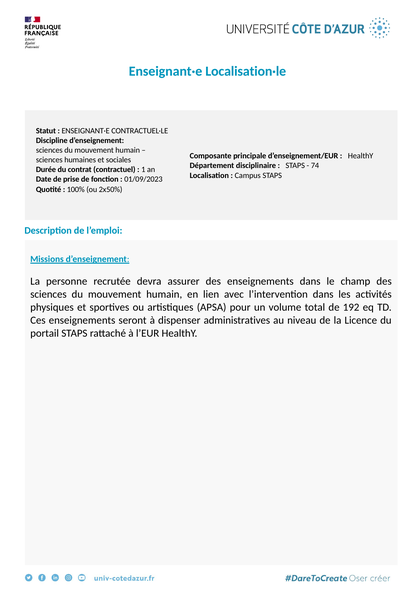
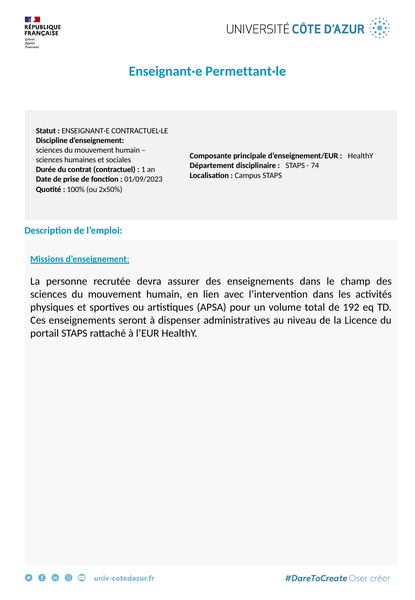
Localisation·le: Localisation·le -> Permettant·le
